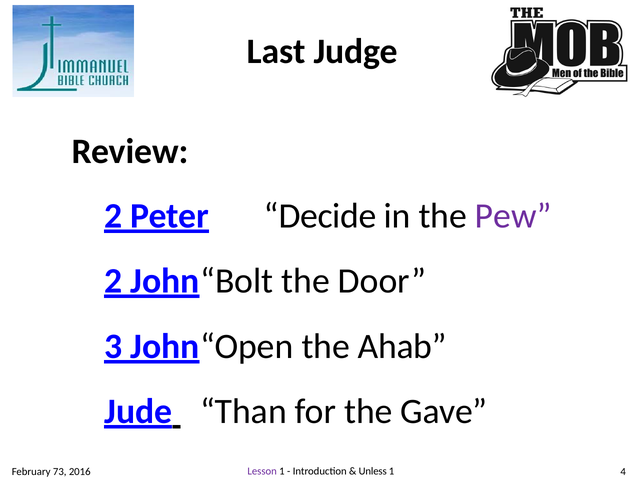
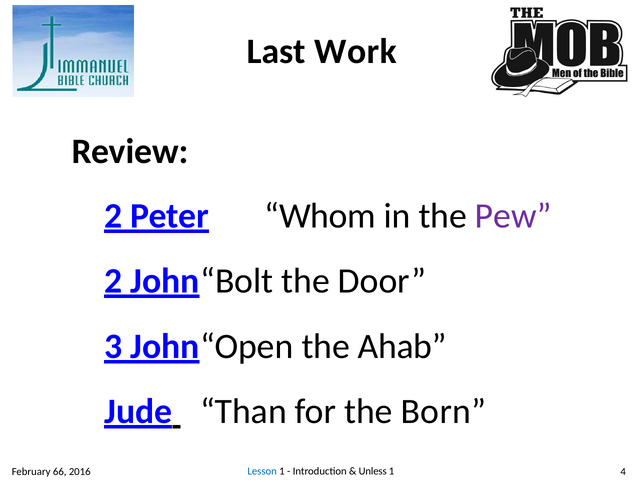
Judge: Judge -> Work
Decide: Decide -> Whom
Gave: Gave -> Born
73: 73 -> 66
Lesson colour: purple -> blue
